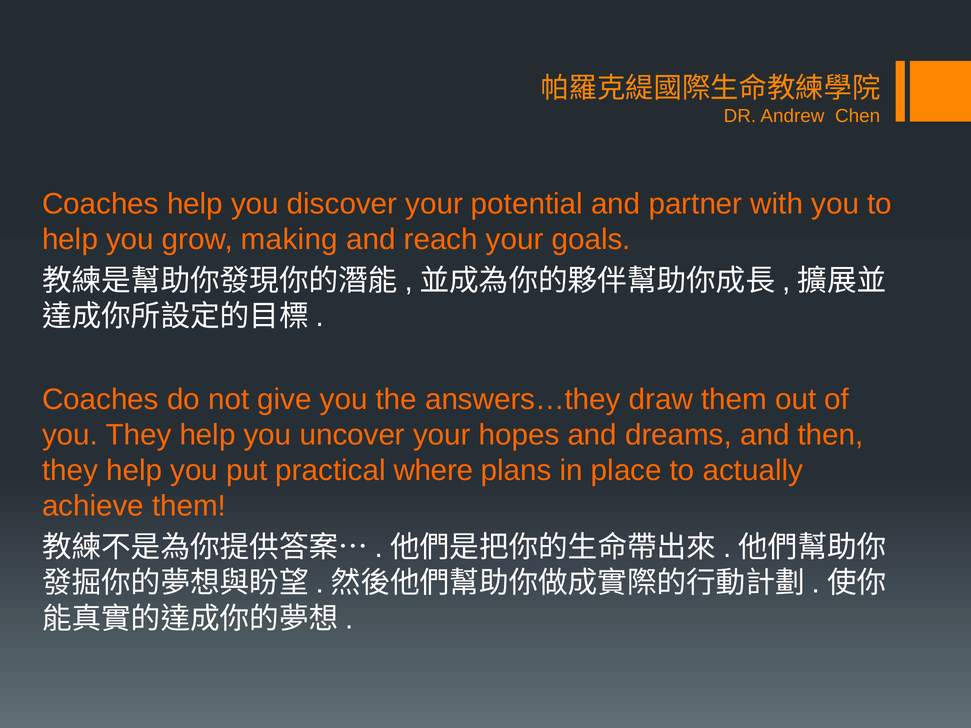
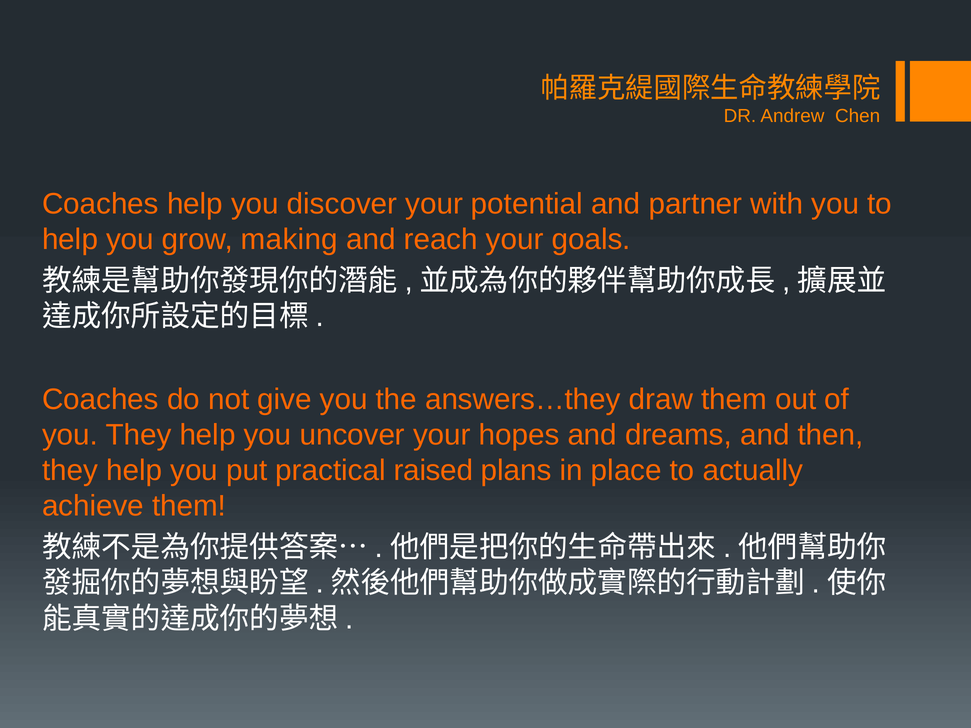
where: where -> raised
